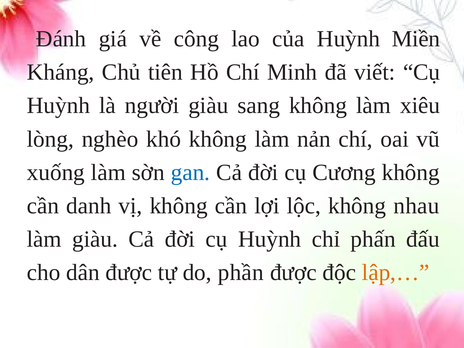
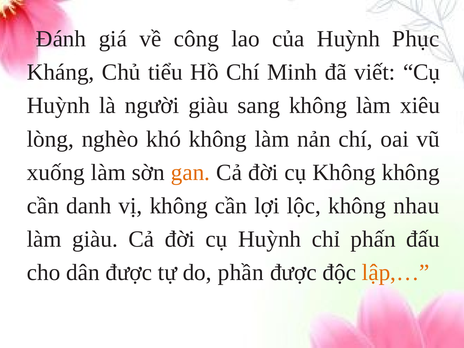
Miền: Miền -> Phục
tiên: tiên -> tiểu
gan colour: blue -> orange
cụ Cương: Cương -> Không
